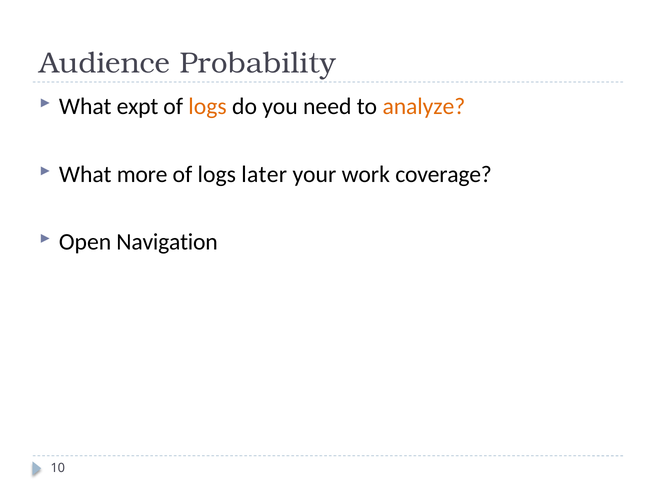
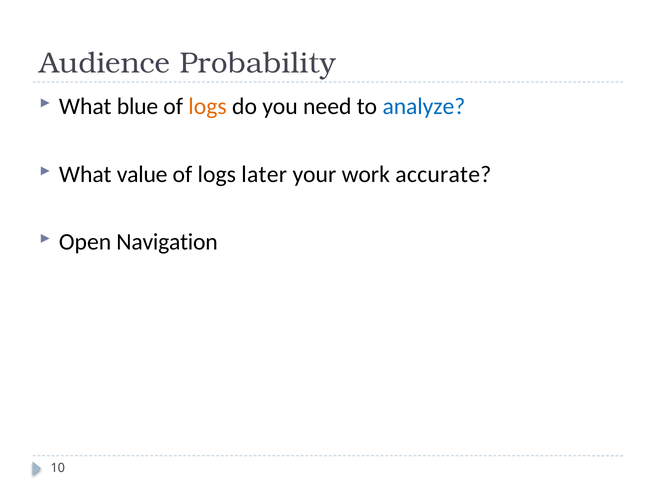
expt: expt -> blue
analyze colour: orange -> blue
more: more -> value
coverage: coverage -> accurate
